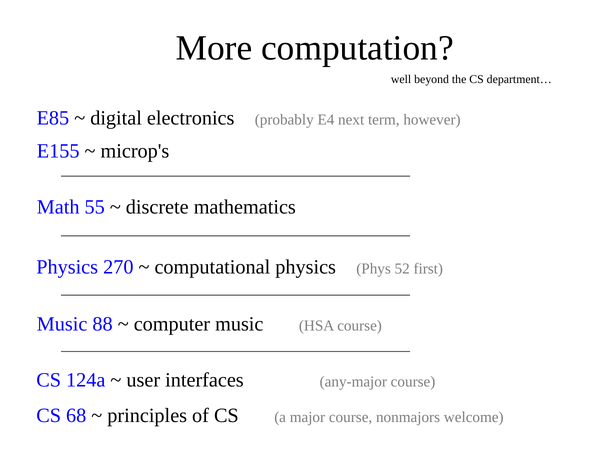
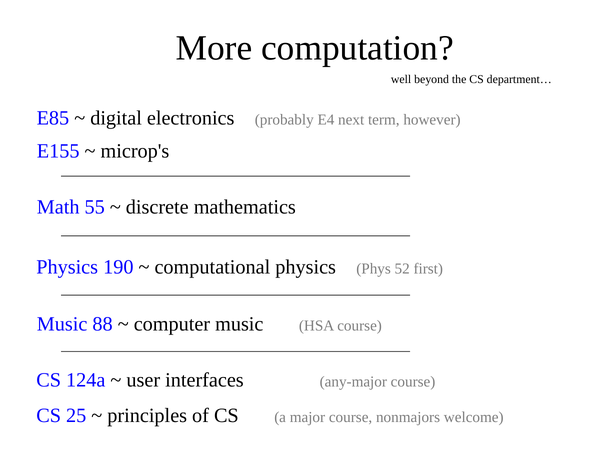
270: 270 -> 190
68: 68 -> 25
